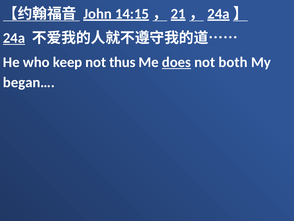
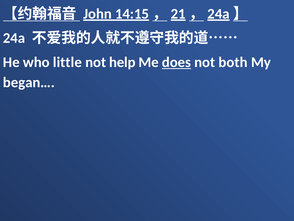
24a underline: present -> none
keep: keep -> little
thus: thus -> help
